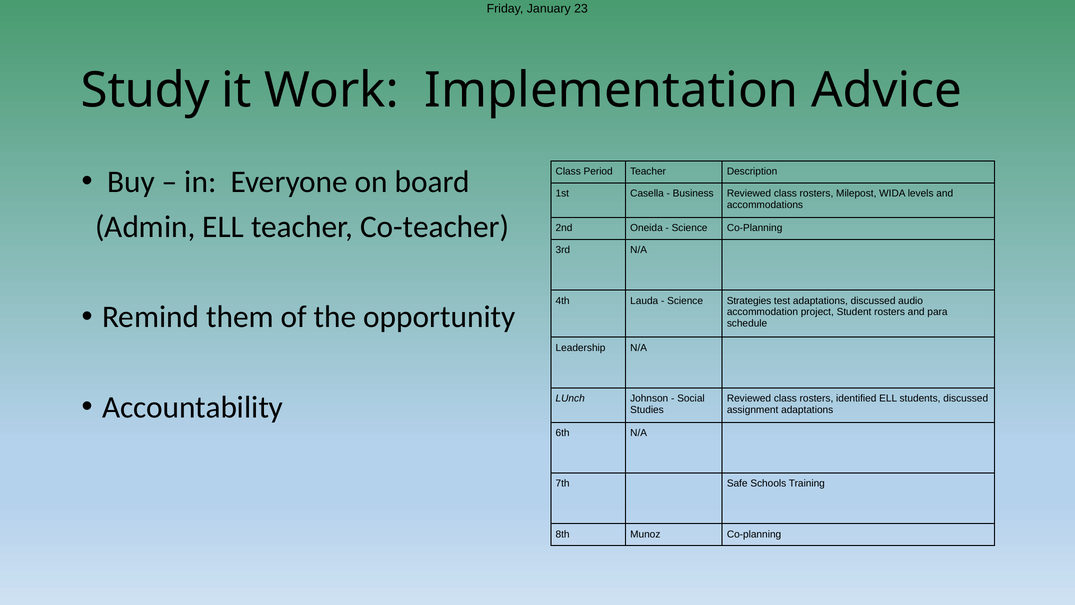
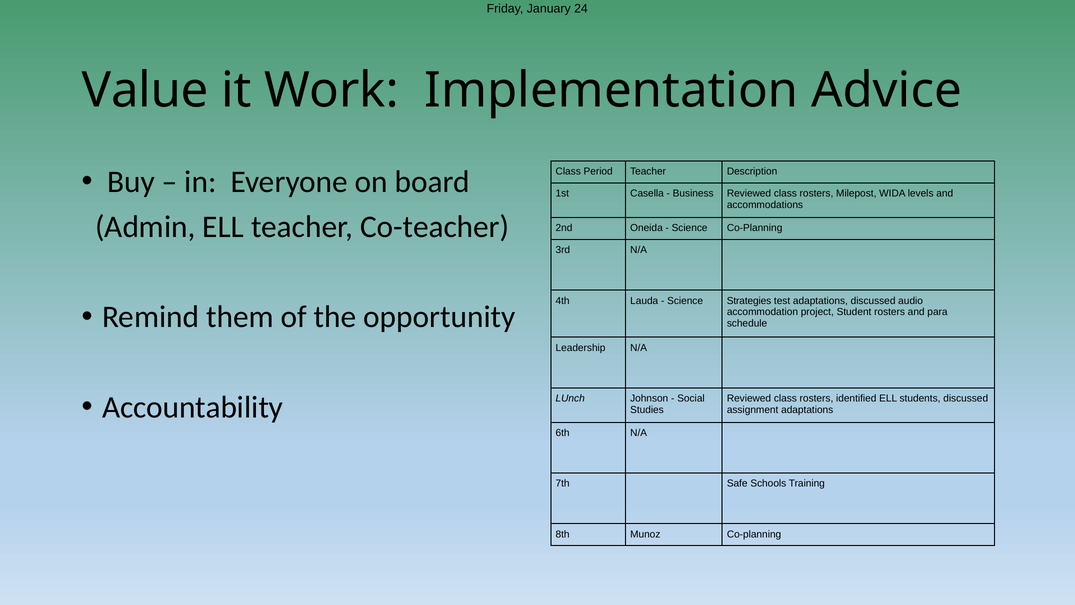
23: 23 -> 24
Study: Study -> Value
